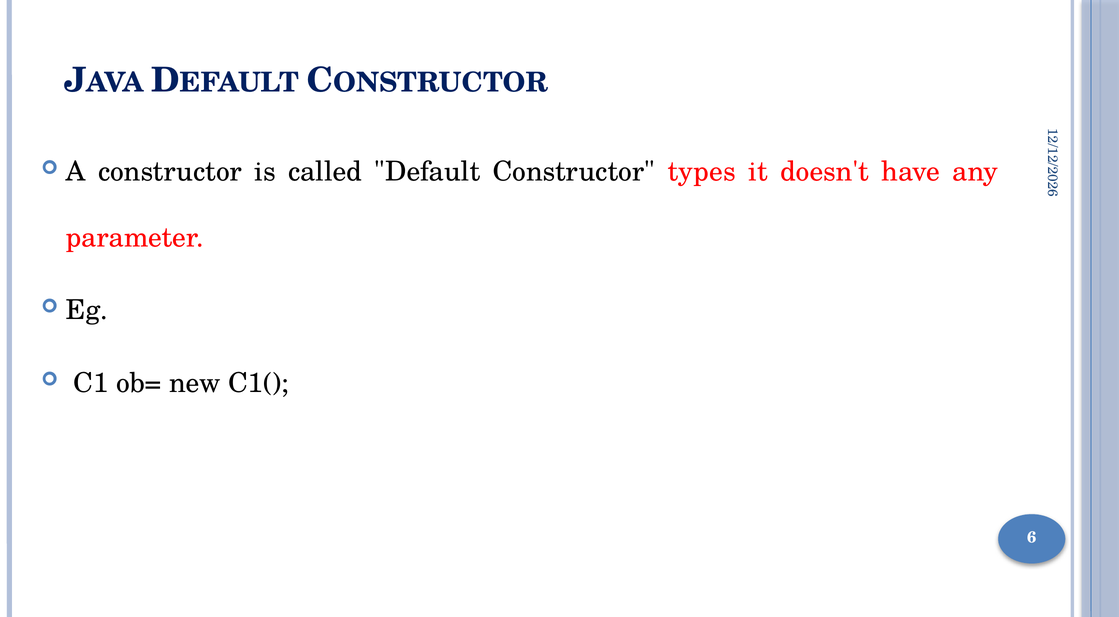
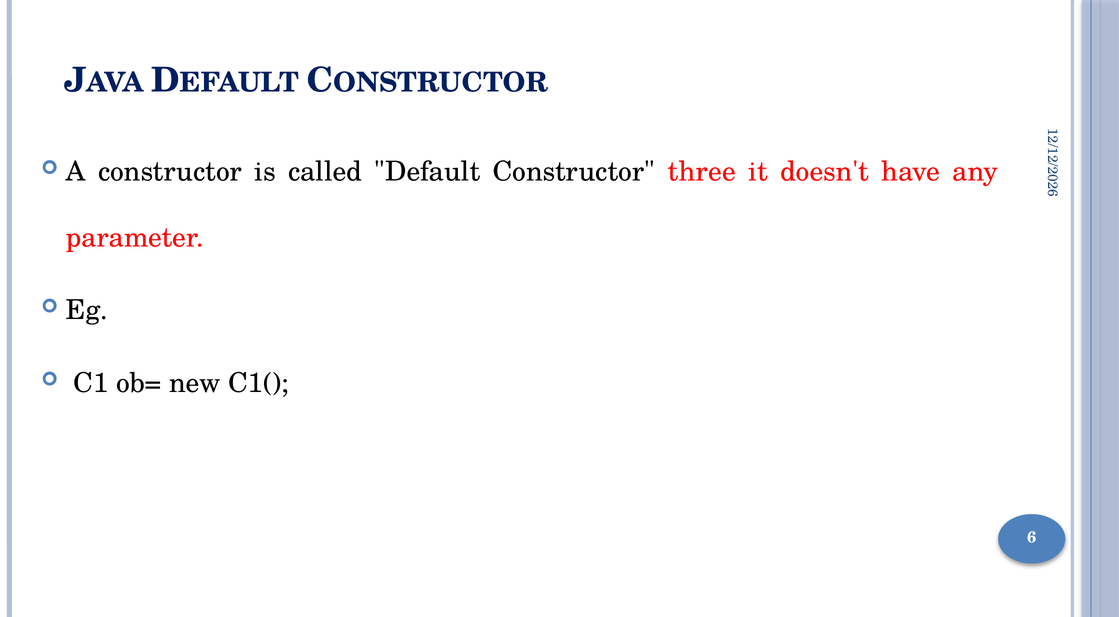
types: types -> three
